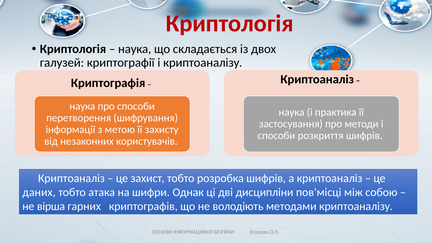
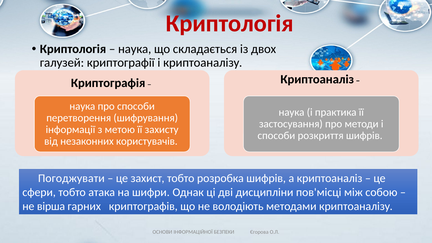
Криптоаналіз at (71, 178): Криптоаналіз -> Погоджувати
даних: даних -> сфери
